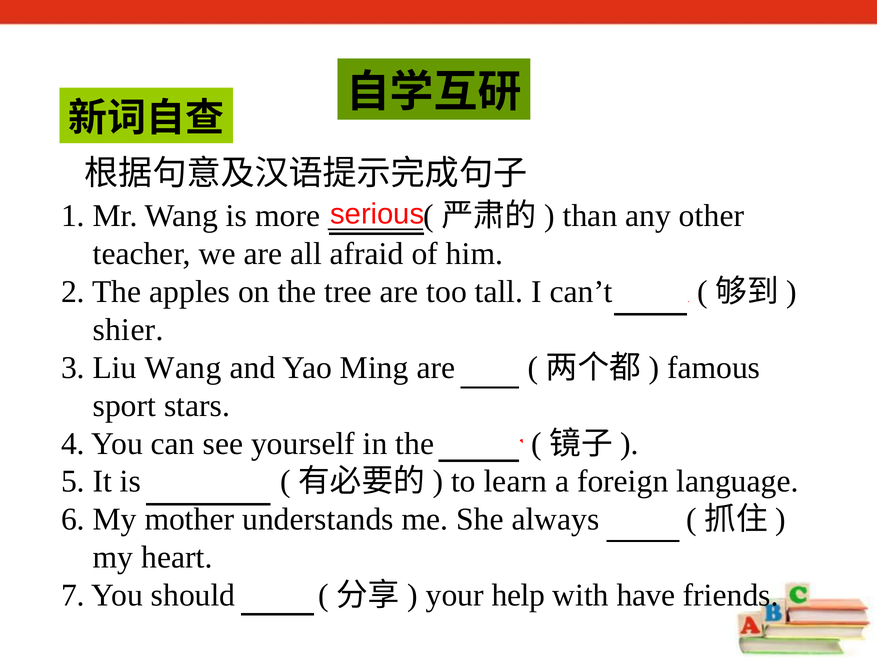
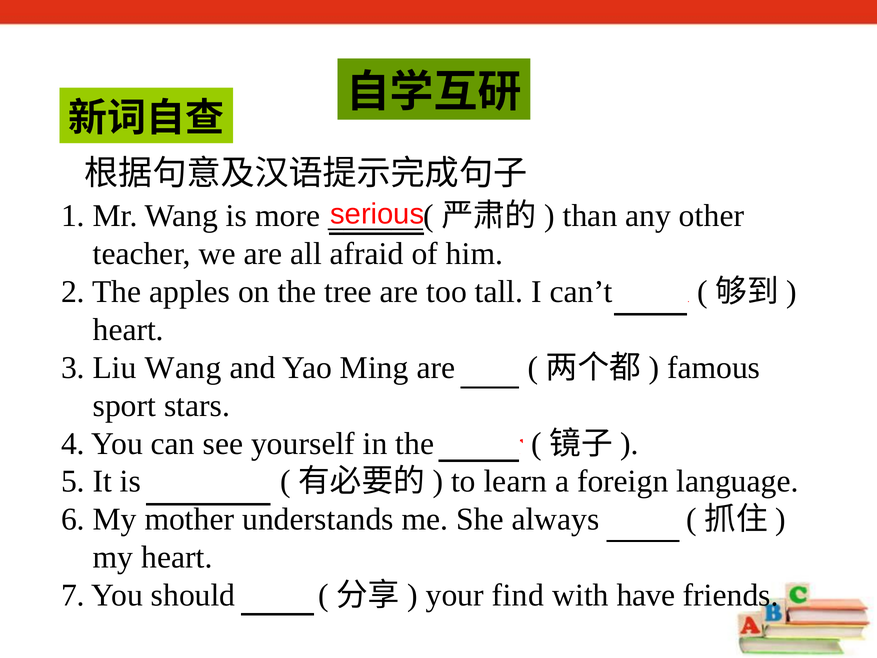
shier at (128, 329): shier -> heart
help: help -> find
